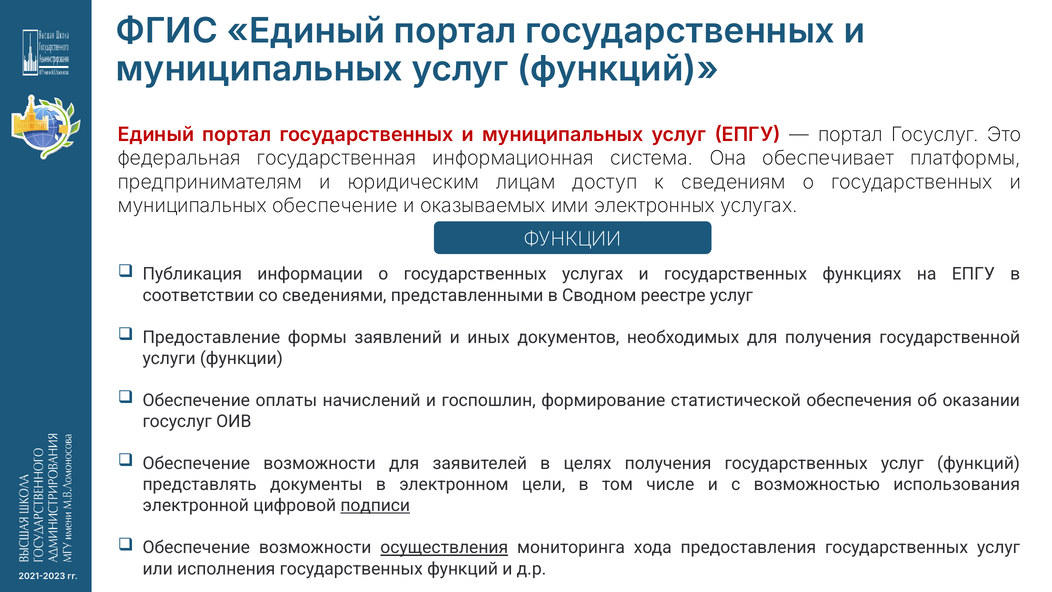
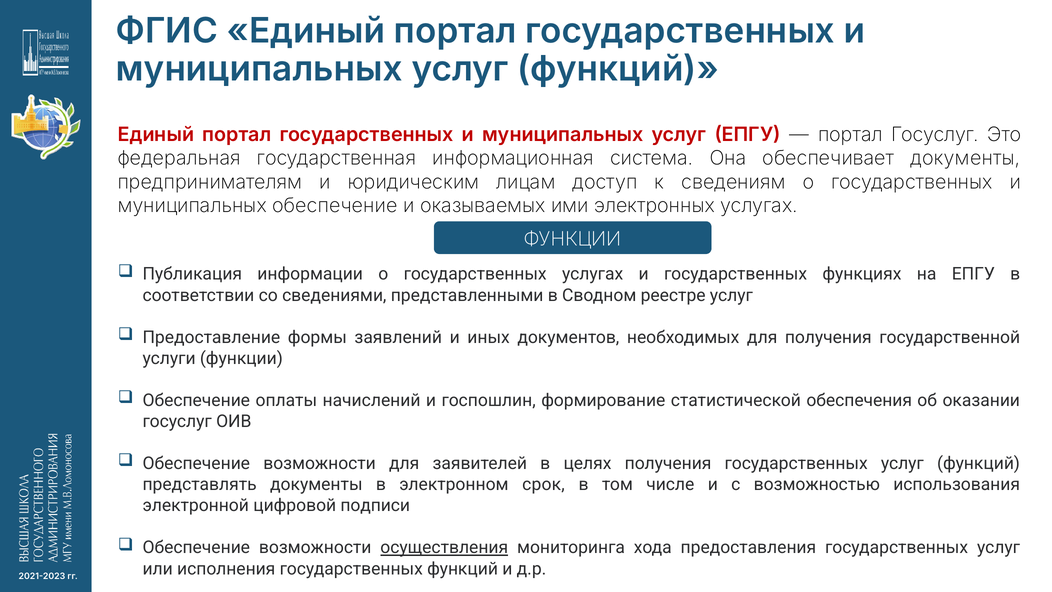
обеспечивает платформы: платформы -> документы
цели: цели -> срок
подписи underline: present -> none
